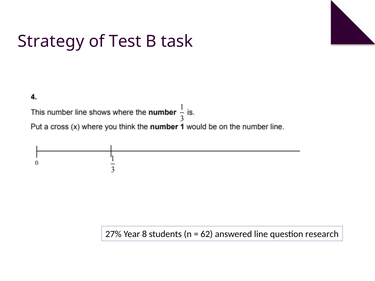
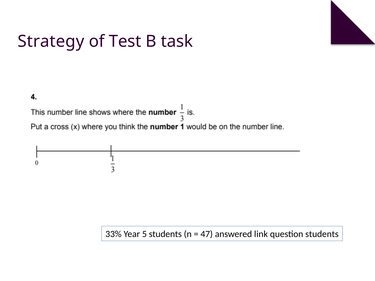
27%: 27% -> 33%
8: 8 -> 5
62: 62 -> 47
line: line -> link
question research: research -> students
